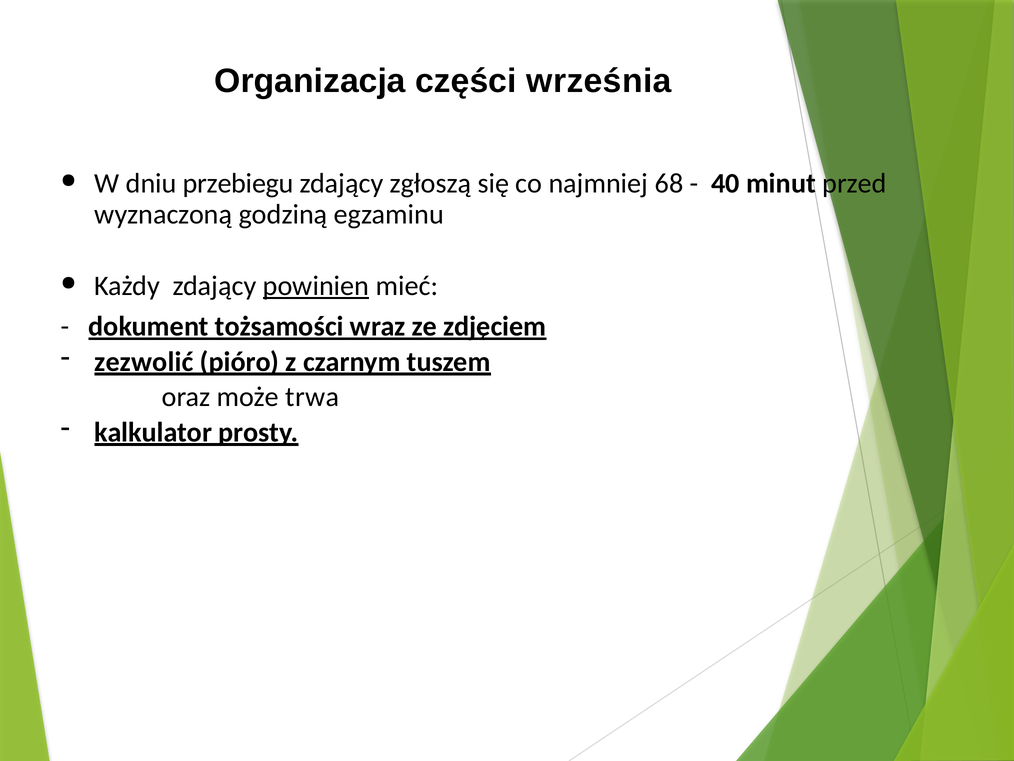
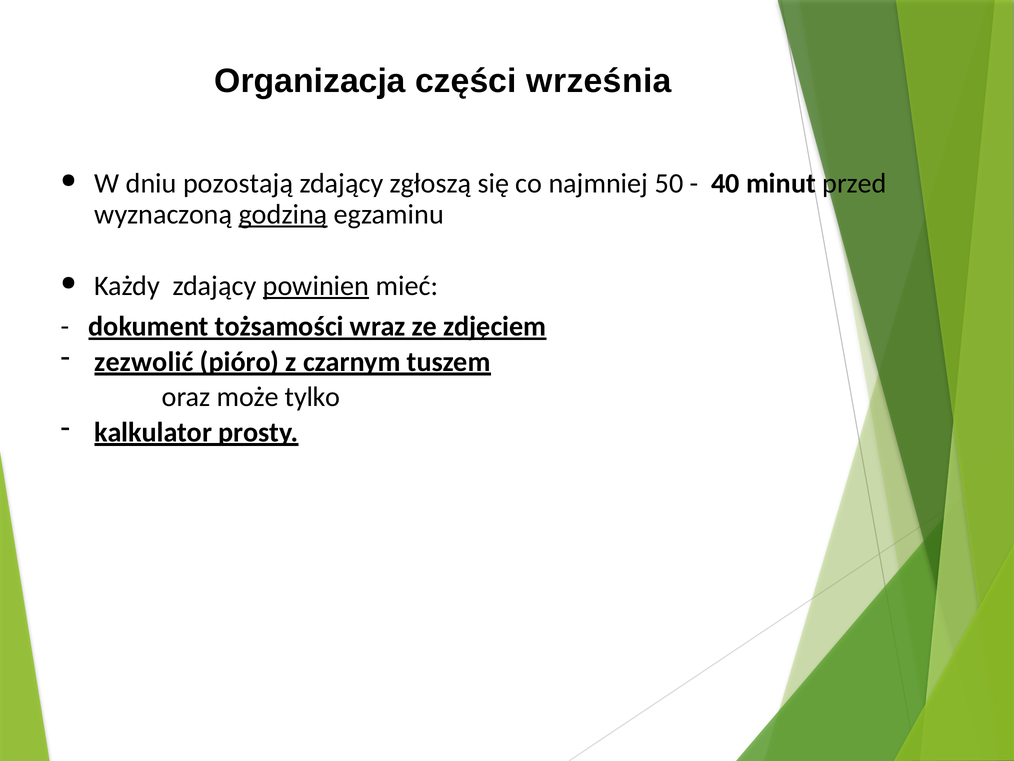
przebiegu: przebiegu -> pozostają
68: 68 -> 50
godziną underline: none -> present
trwa: trwa -> tylko
